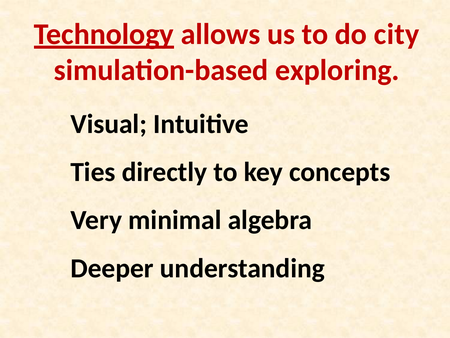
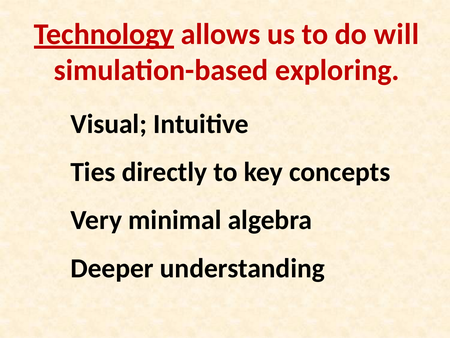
city: city -> will
